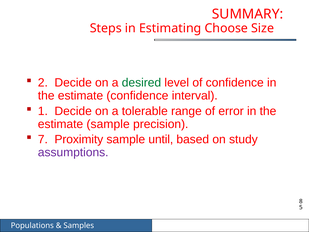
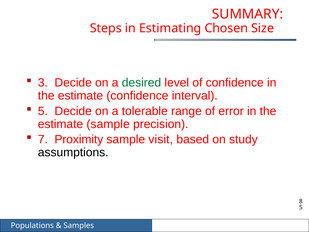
Choose: Choose -> Chosen
2: 2 -> 3
1 at (43, 111): 1 -> 5
until: until -> visit
assumptions colour: purple -> black
